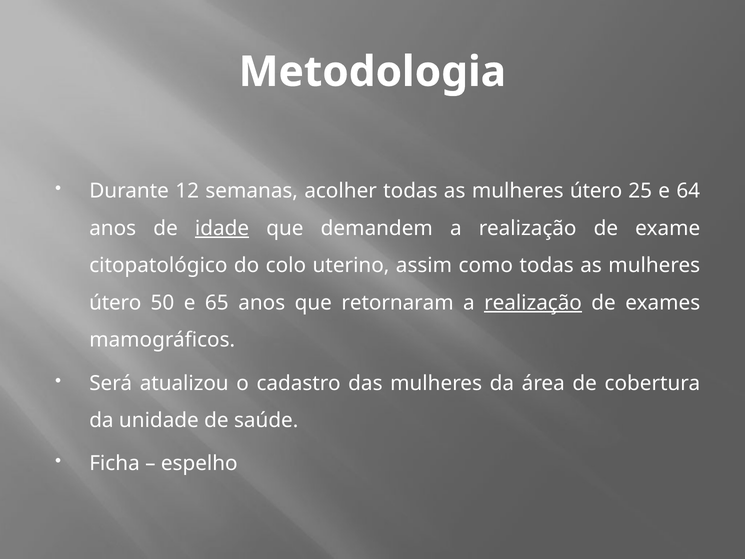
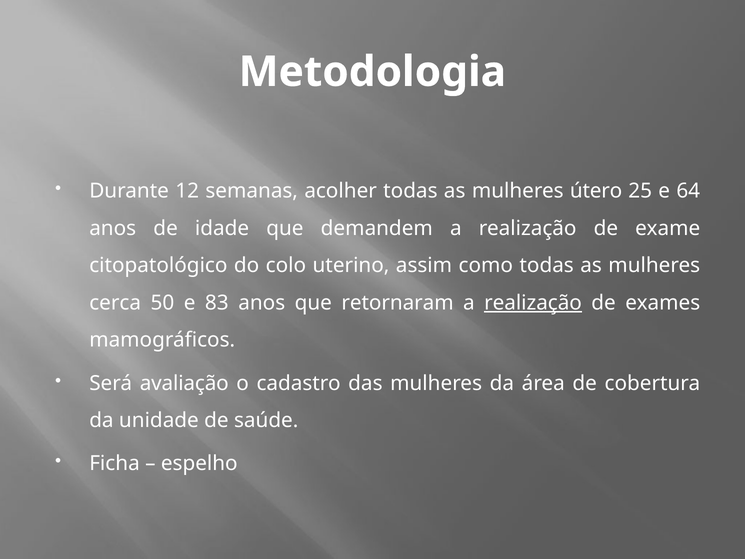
idade underline: present -> none
útero at (115, 303): útero -> cerca
65: 65 -> 83
atualizou: atualizou -> avaliação
